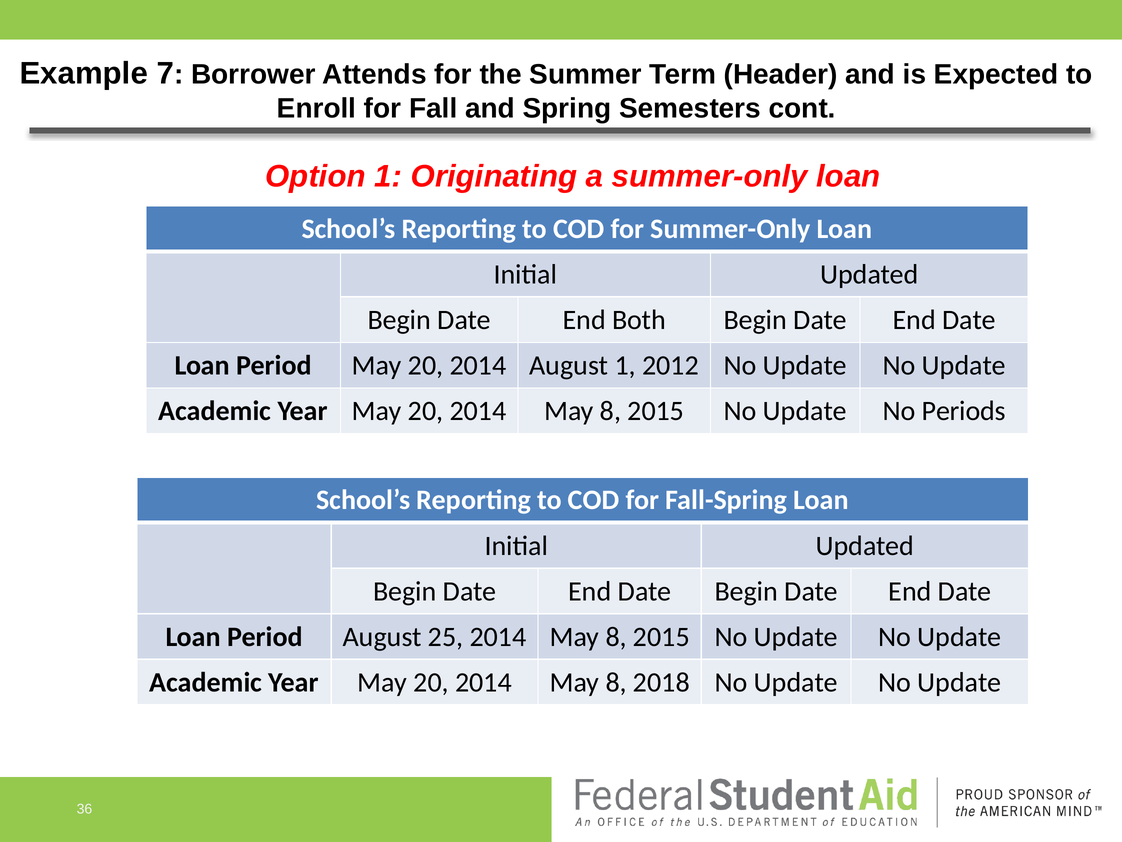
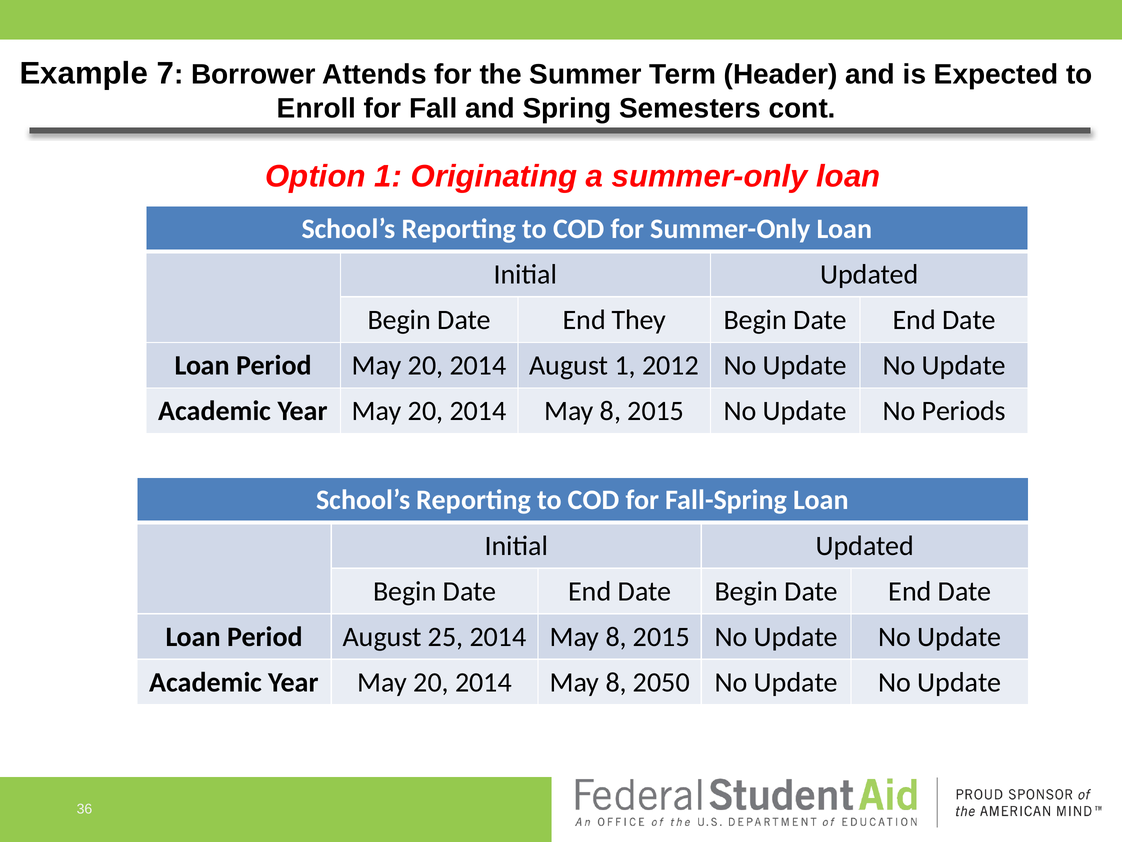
Both: Both -> They
2018: 2018 -> 2050
